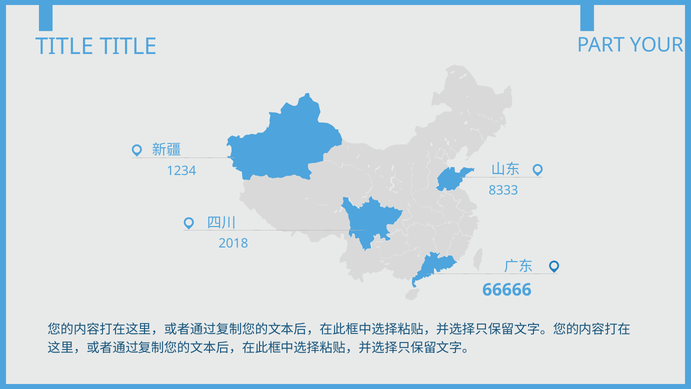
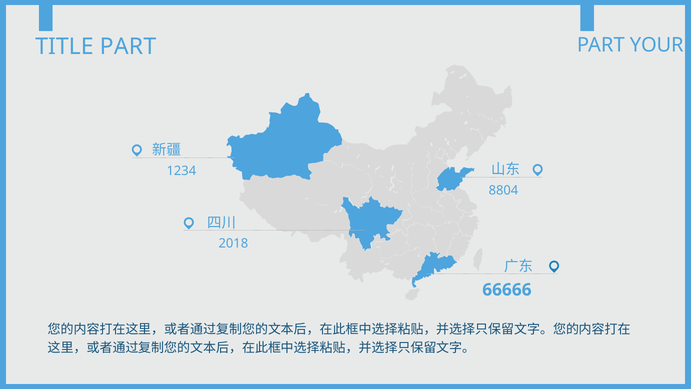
TITLE TITLE: TITLE -> PART
8333: 8333 -> 8804
